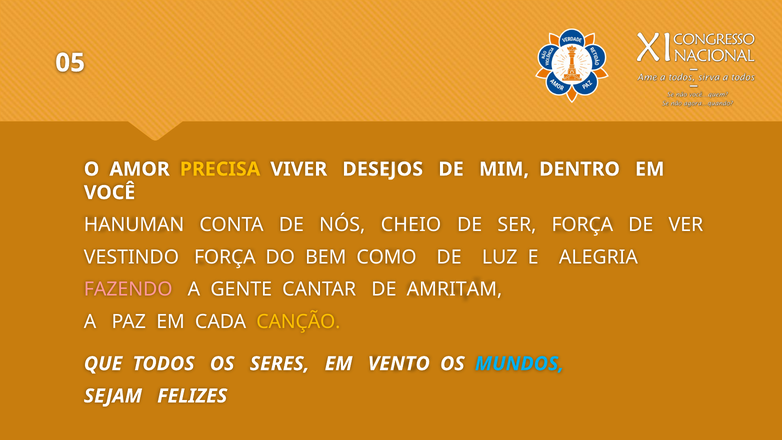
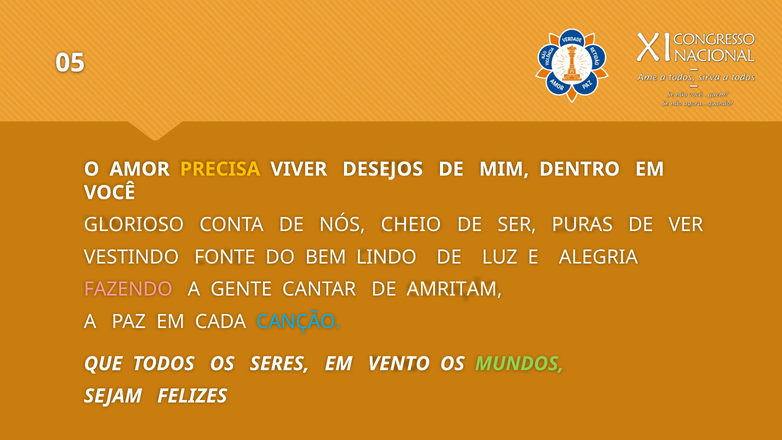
HANUMAN: HANUMAN -> GLORIOSO
SER FORÇA: FORÇA -> PURAS
VESTINDO FORÇA: FORÇA -> FONTE
COMO: COMO -> LINDO
CANÇÃO colour: yellow -> light blue
MUNDOS colour: light blue -> light green
